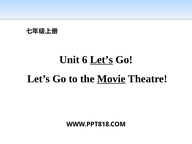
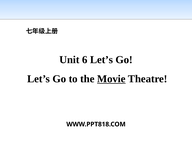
Let’s at (101, 60) underline: present -> none
